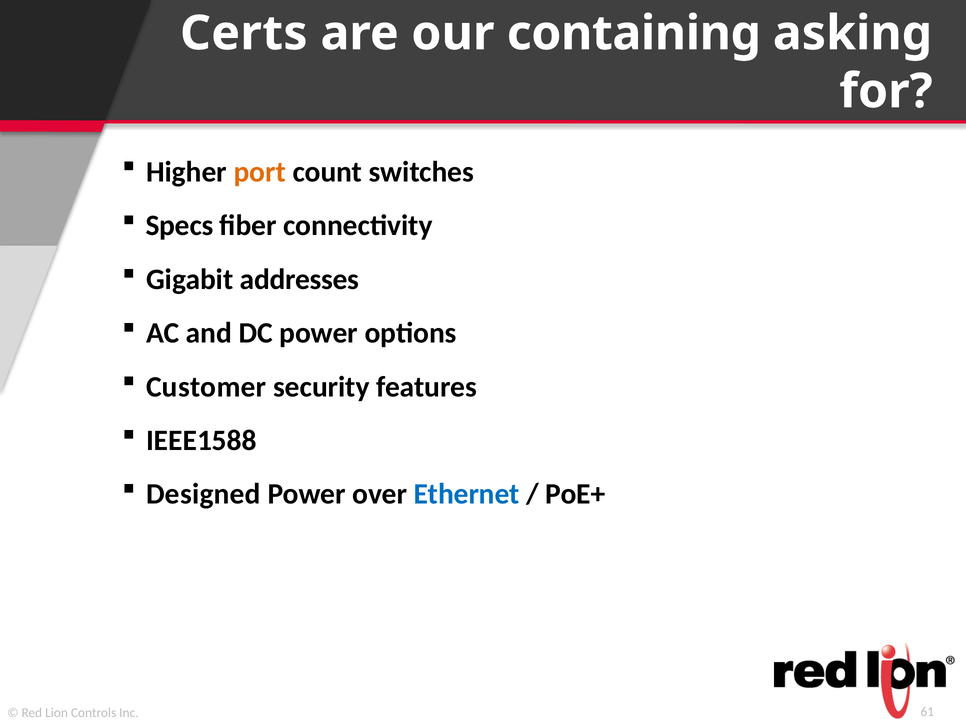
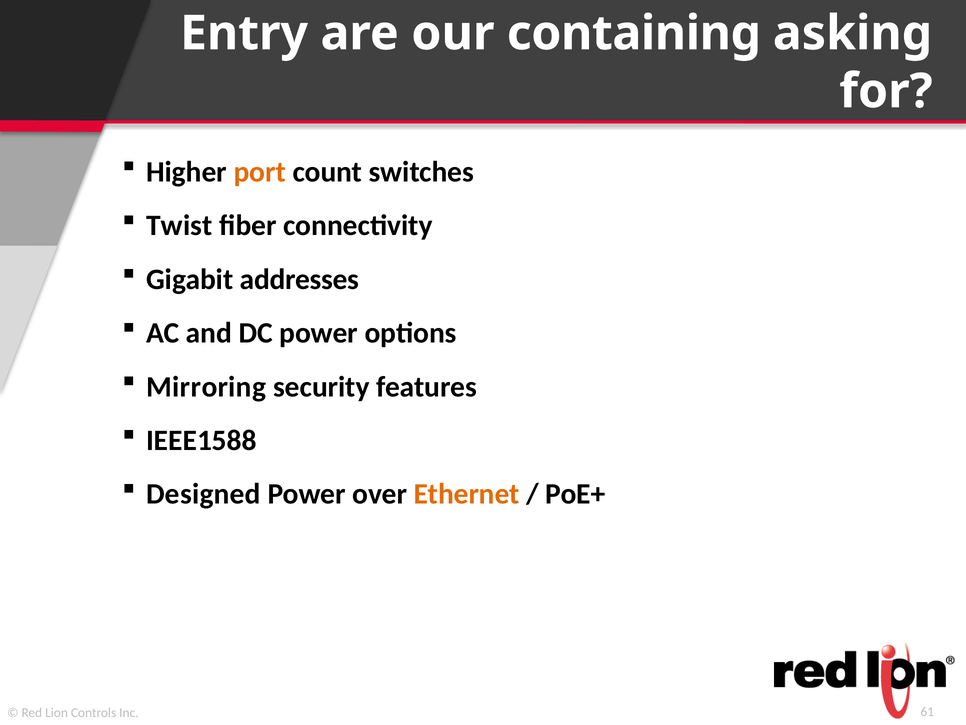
Certs: Certs -> Entry
Specs: Specs -> Twist
Customer: Customer -> Mirroring
Ethernet colour: blue -> orange
